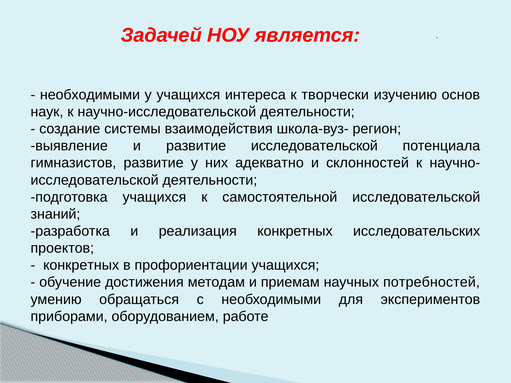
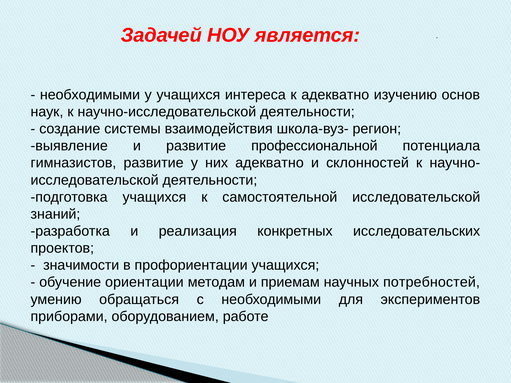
к творчески: творчески -> адекватно
развитие исследовательской: исследовательской -> профессиональной
конкретных at (81, 265): конкретных -> значимости
достижения: достижения -> ориентации
